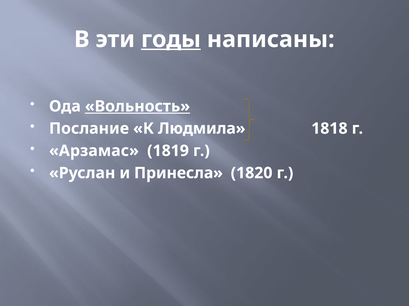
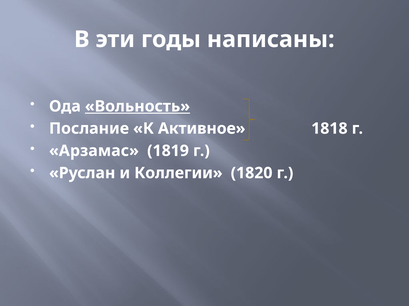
годы underline: present -> none
Людмила: Людмила -> Активное
Принесла: Принесла -> Коллегии
